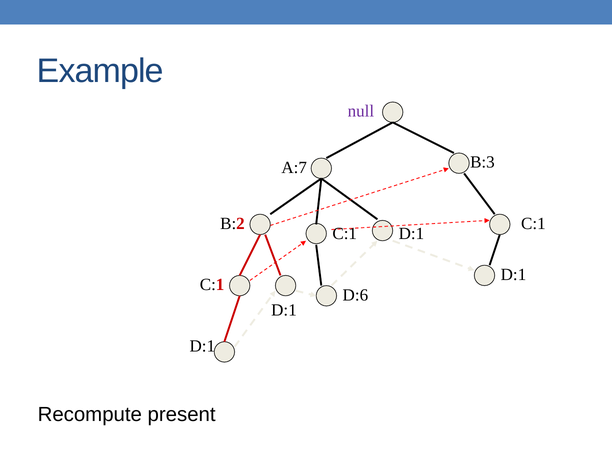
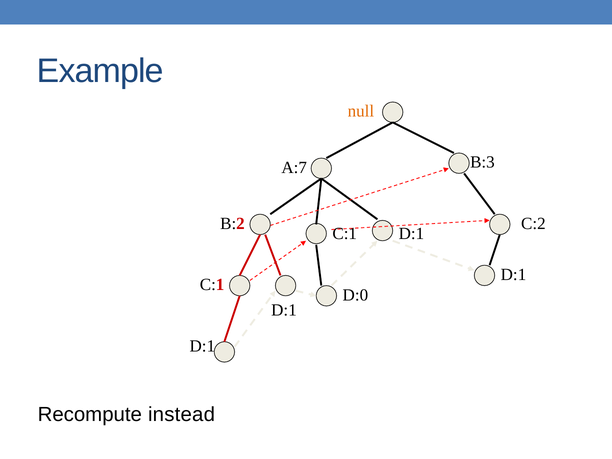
null colour: purple -> orange
C:1 at (533, 224): C:1 -> C:2
D:6: D:6 -> D:0
present: present -> instead
